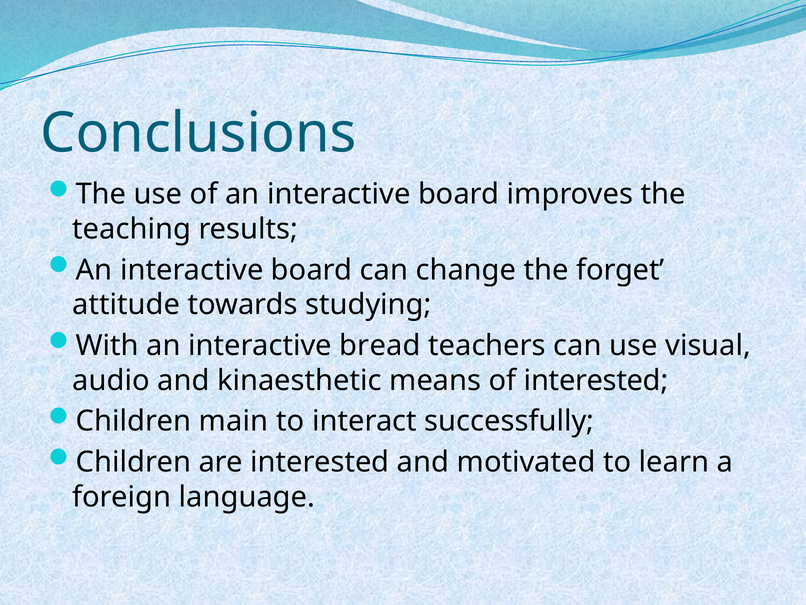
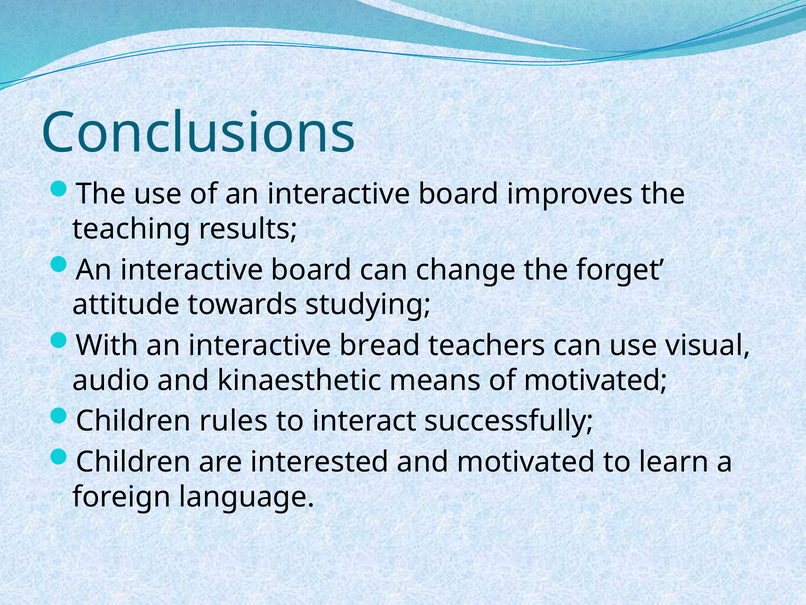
of interested: interested -> motivated
main: main -> rules
